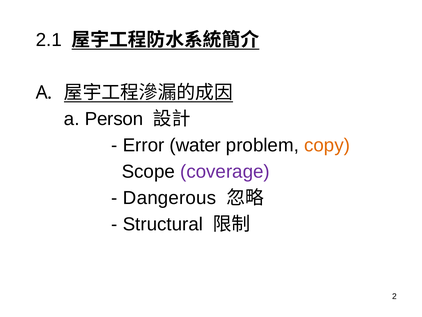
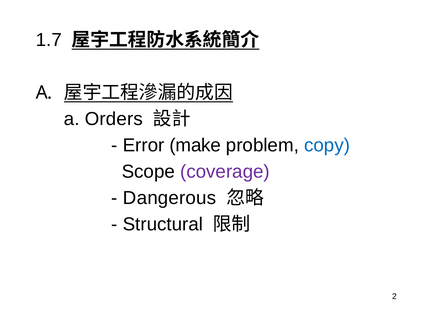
2.1: 2.1 -> 1.7
Person: Person -> Orders
water: water -> make
copy colour: orange -> blue
